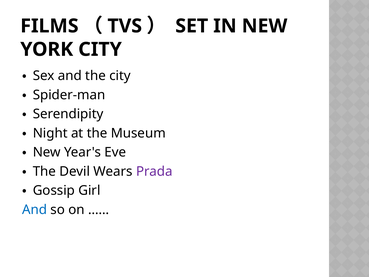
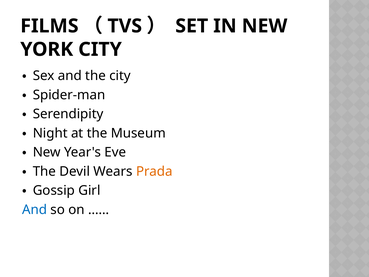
Prada colour: purple -> orange
